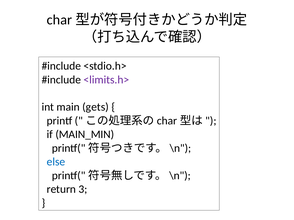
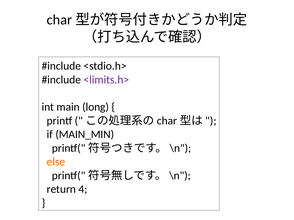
gets: gets -> long
else colour: blue -> orange
3: 3 -> 4
